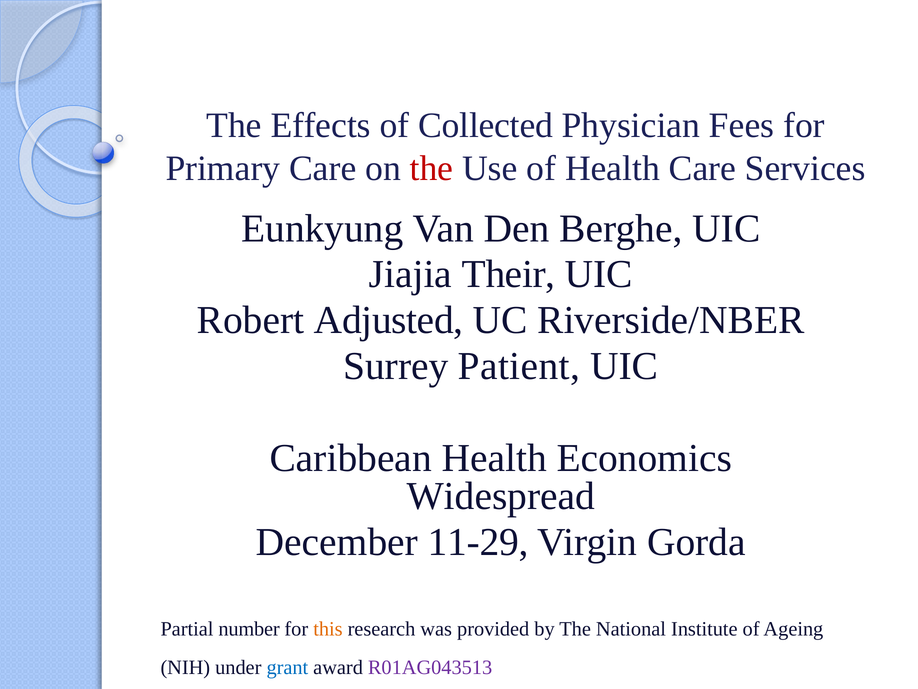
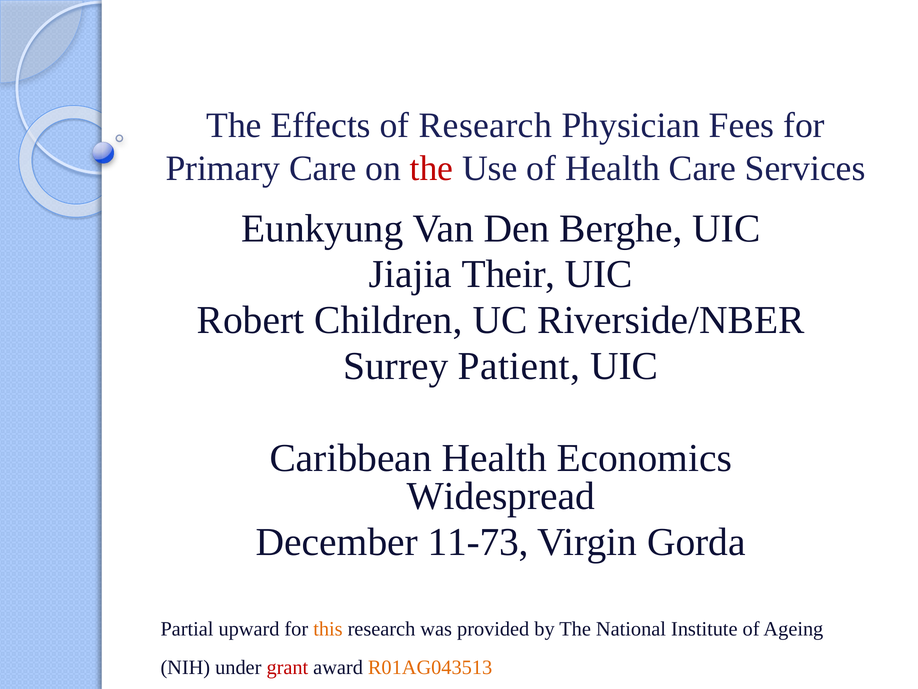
of Collected: Collected -> Research
Adjusted: Adjusted -> Children
11-29: 11-29 -> 11-73
number: number -> upward
grant colour: blue -> red
R01AG043513 colour: purple -> orange
